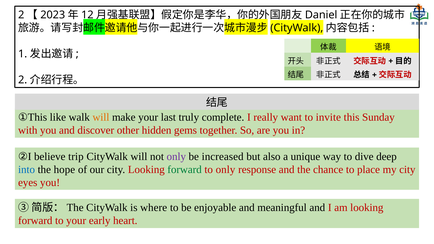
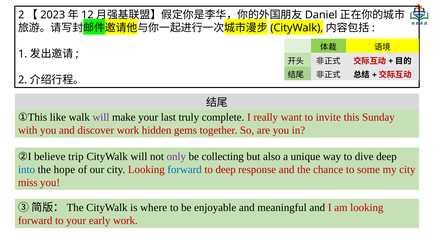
will at (101, 117) colour: orange -> purple
discover other: other -> work
increased: increased -> collecting
forward at (185, 170) colour: green -> blue
to only: only -> deep
place: place -> some
eyes: eyes -> miss
early heart: heart -> work
